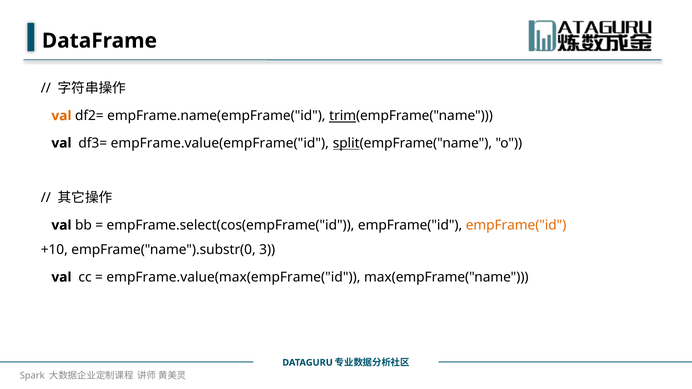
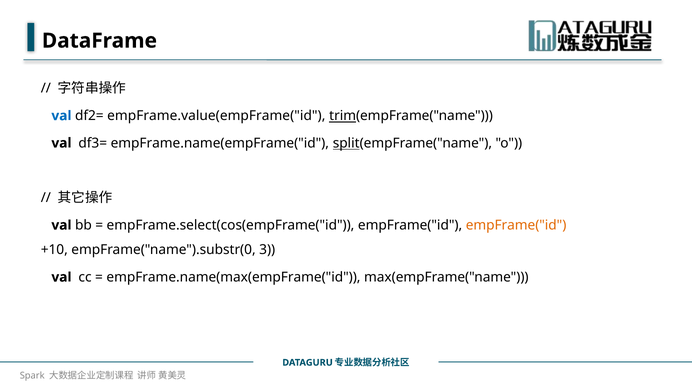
val at (61, 116) colour: orange -> blue
empFrame.name(empFrame("id: empFrame.name(empFrame("id -> empFrame.value(empFrame("id
empFrame.value(empFrame("id: empFrame.value(empFrame("id -> empFrame.name(empFrame("id
empFrame.value(max(empFrame("id: empFrame.value(max(empFrame("id -> empFrame.name(max(empFrame("id
